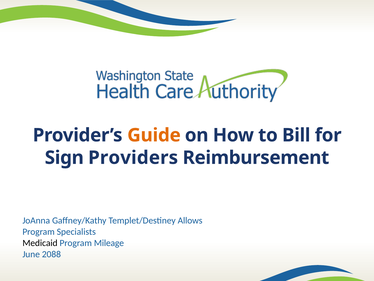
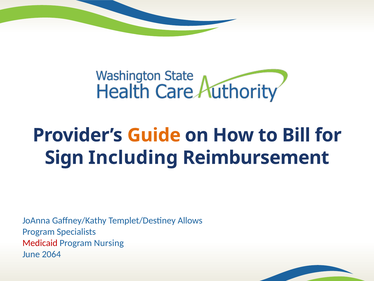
Providers: Providers -> Including
Medicaid colour: black -> red
Mileage: Mileage -> Nursing
2088: 2088 -> 2064
